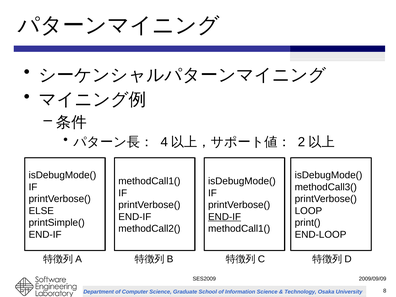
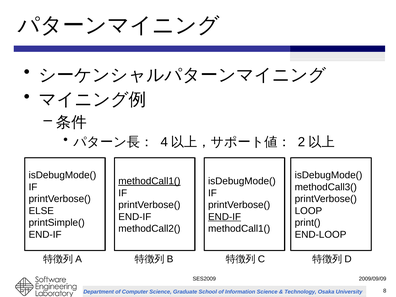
methodCall1( at (149, 181) underline: none -> present
